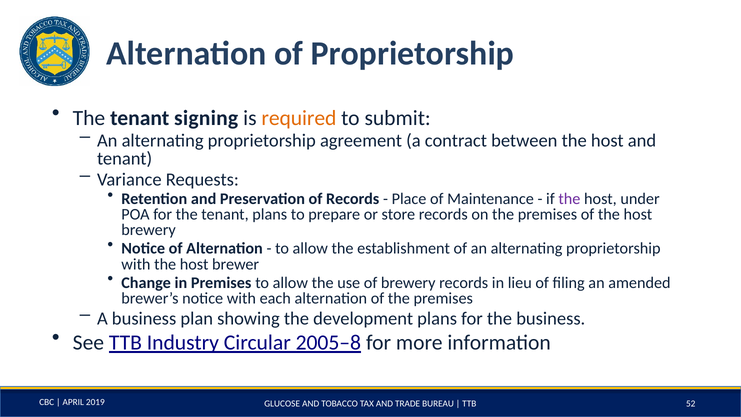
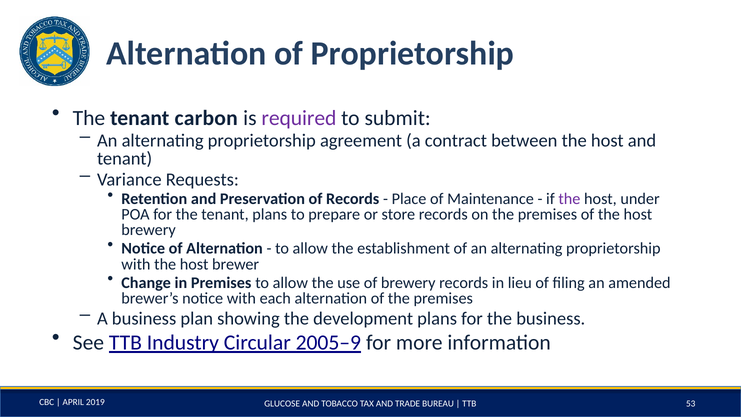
signing: signing -> carbon
required colour: orange -> purple
2005–8: 2005–8 -> 2005–9
52: 52 -> 53
